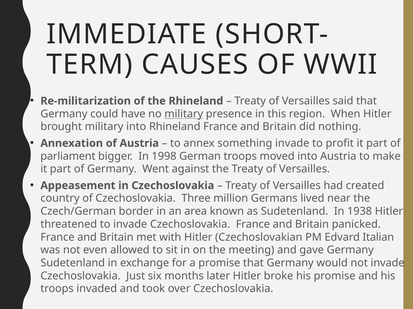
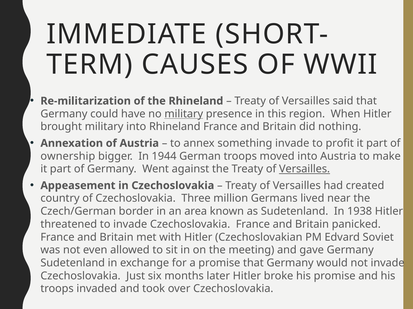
parliament: parliament -> ownership
1998: 1998 -> 1944
Versailles at (305, 169) underline: none -> present
Italian: Italian -> Soviet
